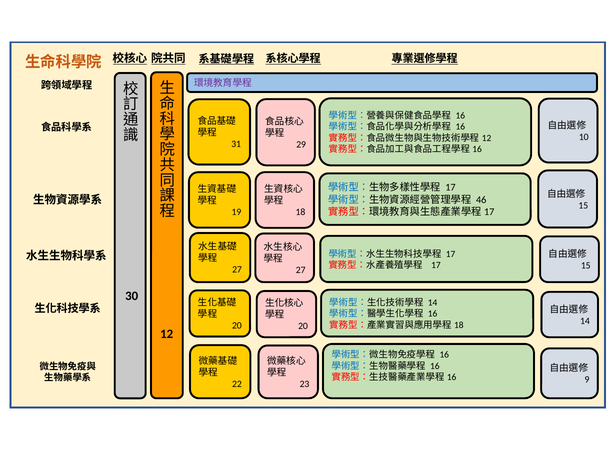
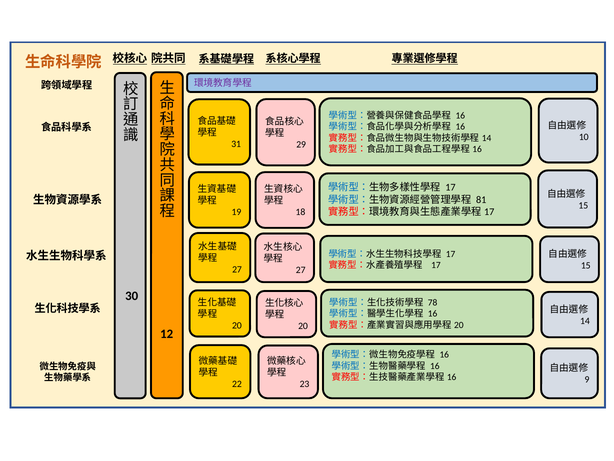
12 at (487, 138): 12 -> 14
46: 46 -> 81
14 at (433, 302): 14 -> 78
18 at (459, 325): 18 -> 20
